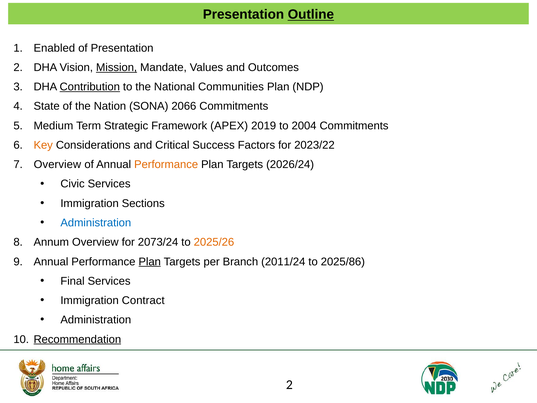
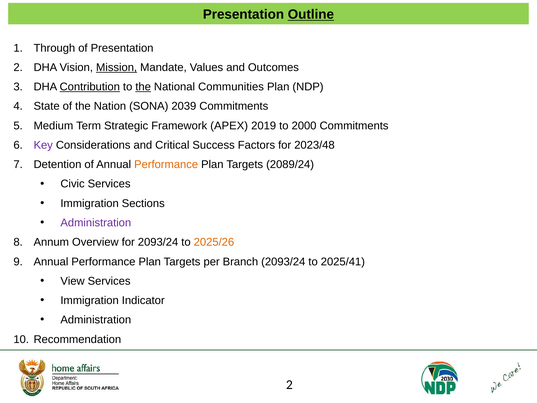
Enabled: Enabled -> Through
the at (143, 87) underline: none -> present
2066: 2066 -> 2039
2004: 2004 -> 2000
Key colour: orange -> purple
2023/22: 2023/22 -> 2023/48
Overview at (57, 164): Overview -> Detention
2026/24: 2026/24 -> 2089/24
Administration at (96, 223) colour: blue -> purple
for 2073/24: 2073/24 -> 2093/24
Plan at (150, 261) underline: present -> none
Branch 2011/24: 2011/24 -> 2093/24
2025/86: 2025/86 -> 2025/41
Final: Final -> View
Contract: Contract -> Indicator
Recommendation underline: present -> none
